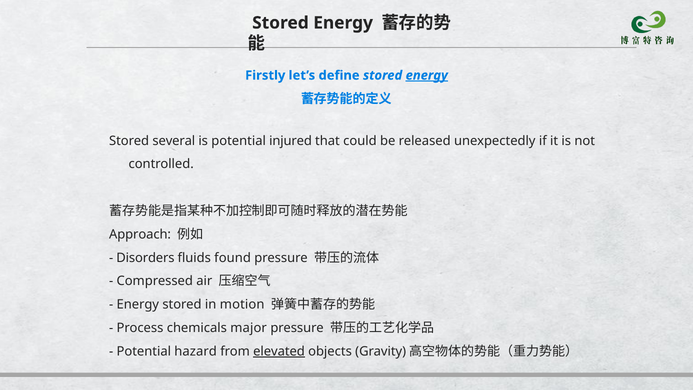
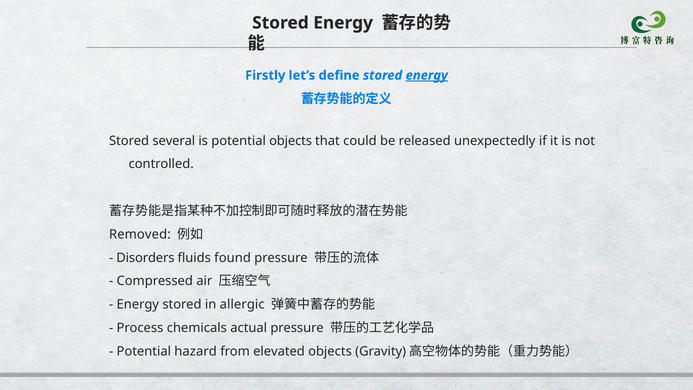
potential injured: injured -> objects
Approach: Approach -> Removed
motion: motion -> allergic
major: major -> actual
elevated underline: present -> none
